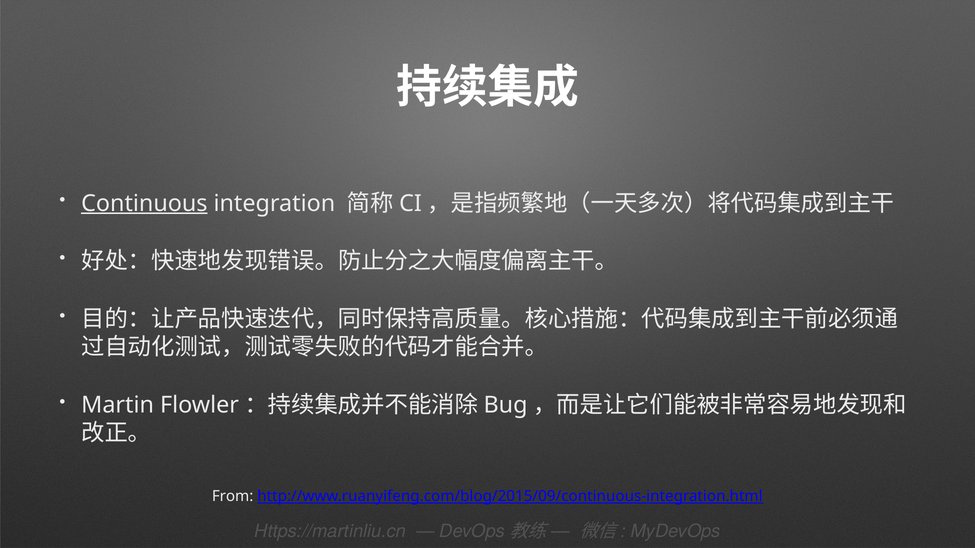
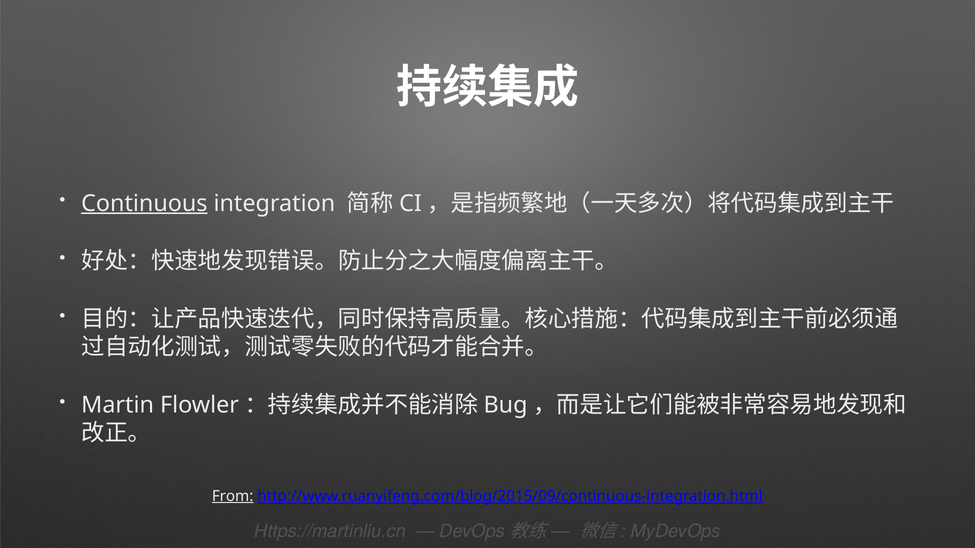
From underline: none -> present
